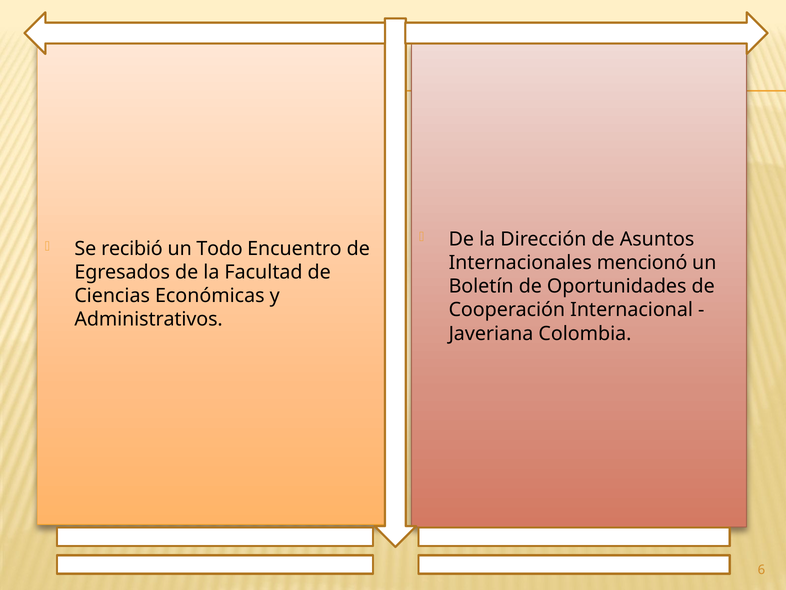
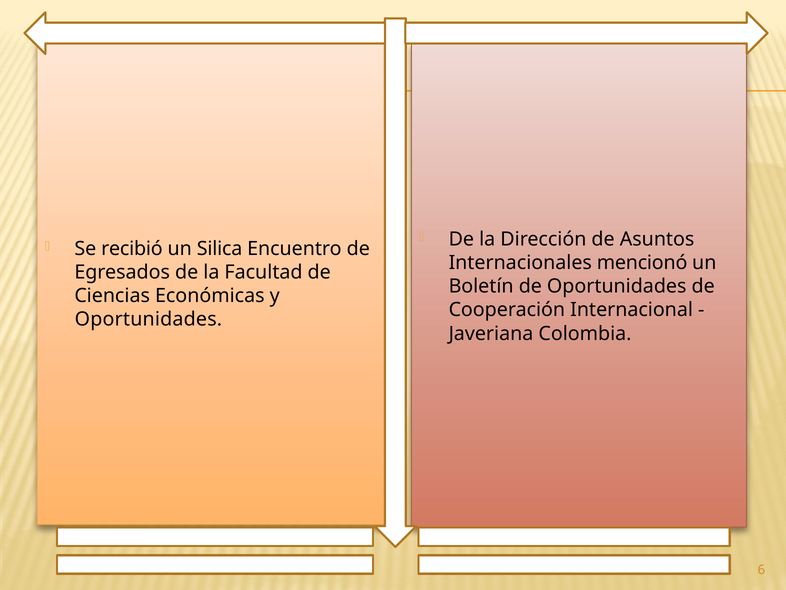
Todo: Todo -> Silica
Administrativos at (149, 319): Administrativos -> Oportunidades
